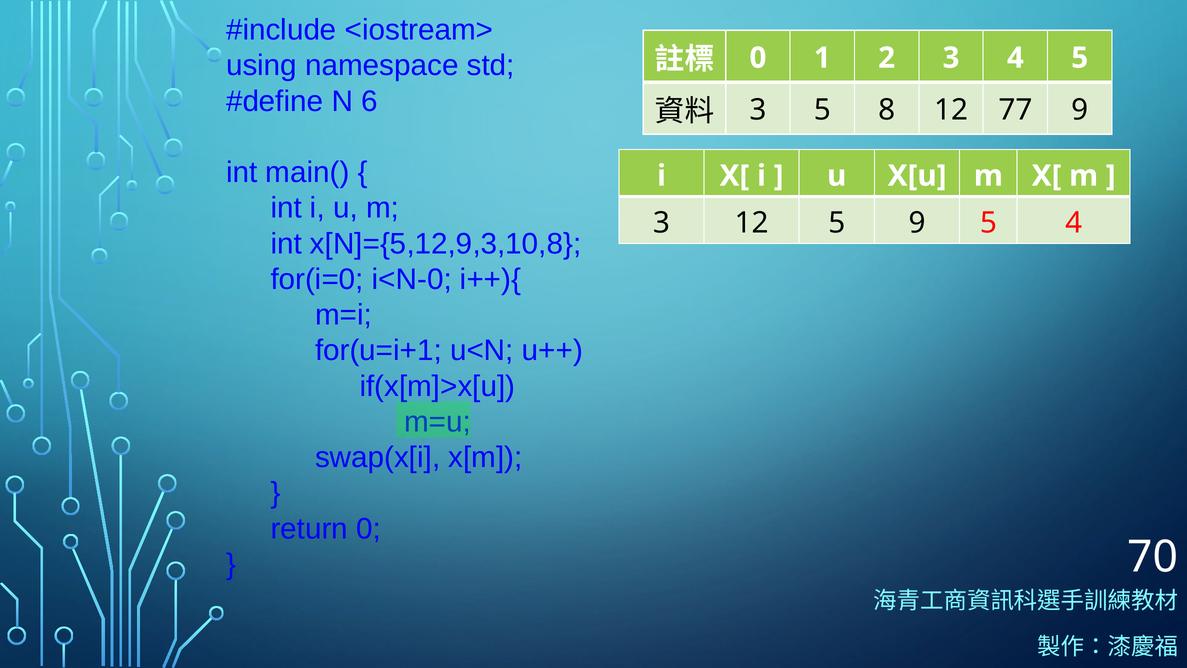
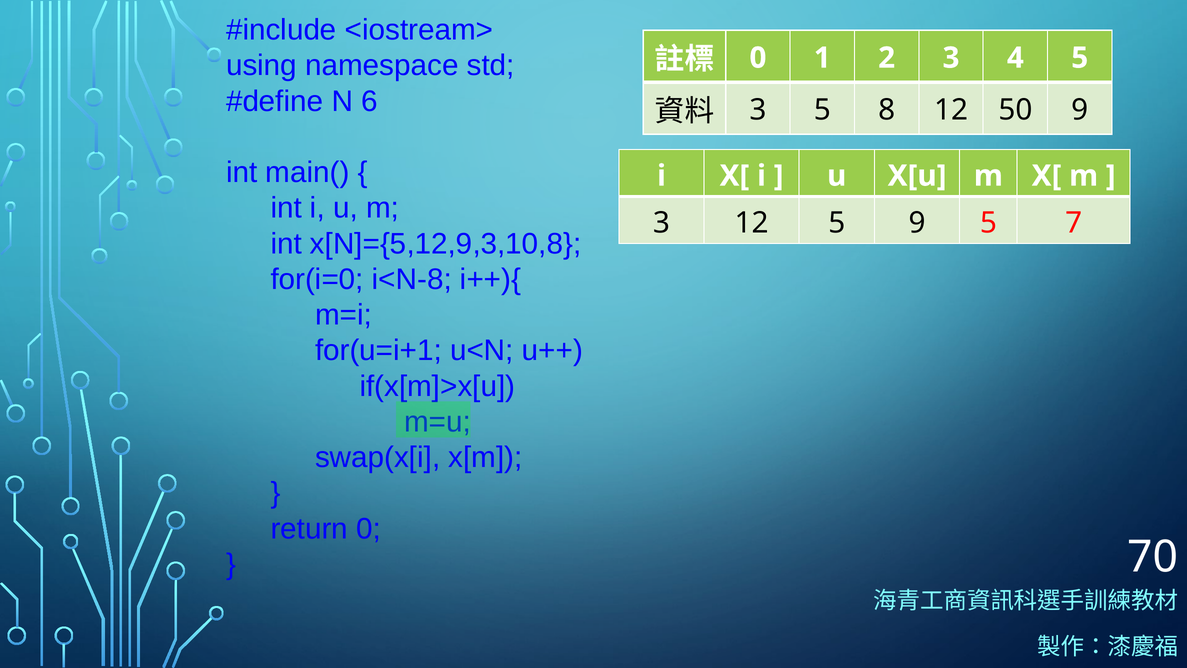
77: 77 -> 50
5 4: 4 -> 7
i<N-0: i<N-0 -> i<N-8
